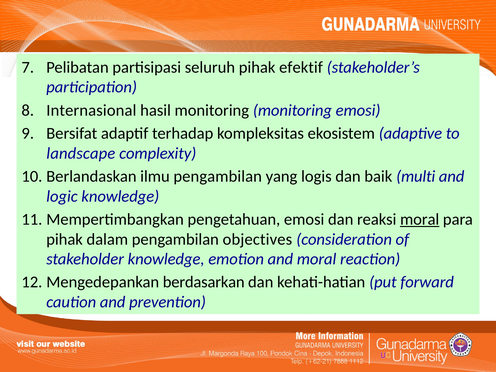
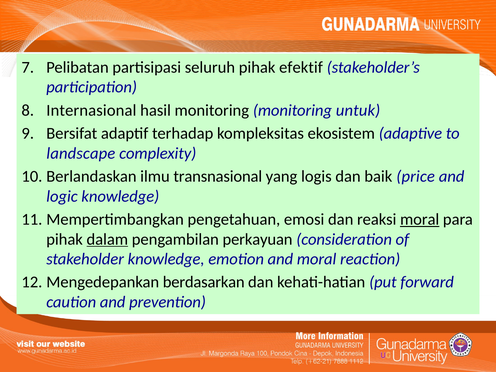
monitoring emosi: emosi -> untuk
ilmu pengambilan: pengambilan -> transnasional
multi: multi -> price
dalam underline: none -> present
objectives: objectives -> perkayuan
